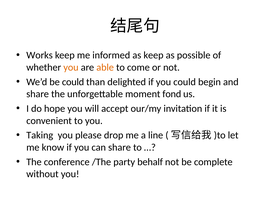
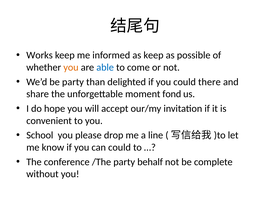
able colour: orange -> blue
be could: could -> party
begin: begin -> there
Taking: Taking -> School
can share: share -> could
